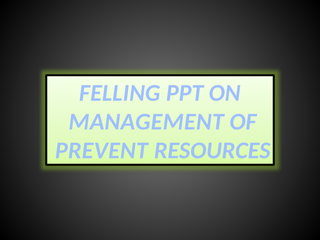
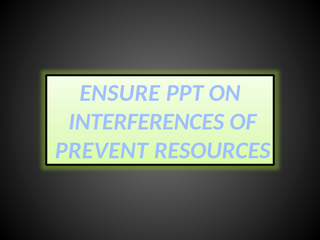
FELLING: FELLING -> ENSURE
MANAGEMENT: MANAGEMENT -> INTERFERENCES
